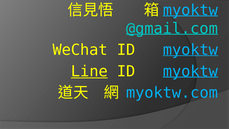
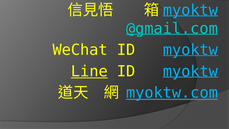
myoktw.com underline: none -> present
